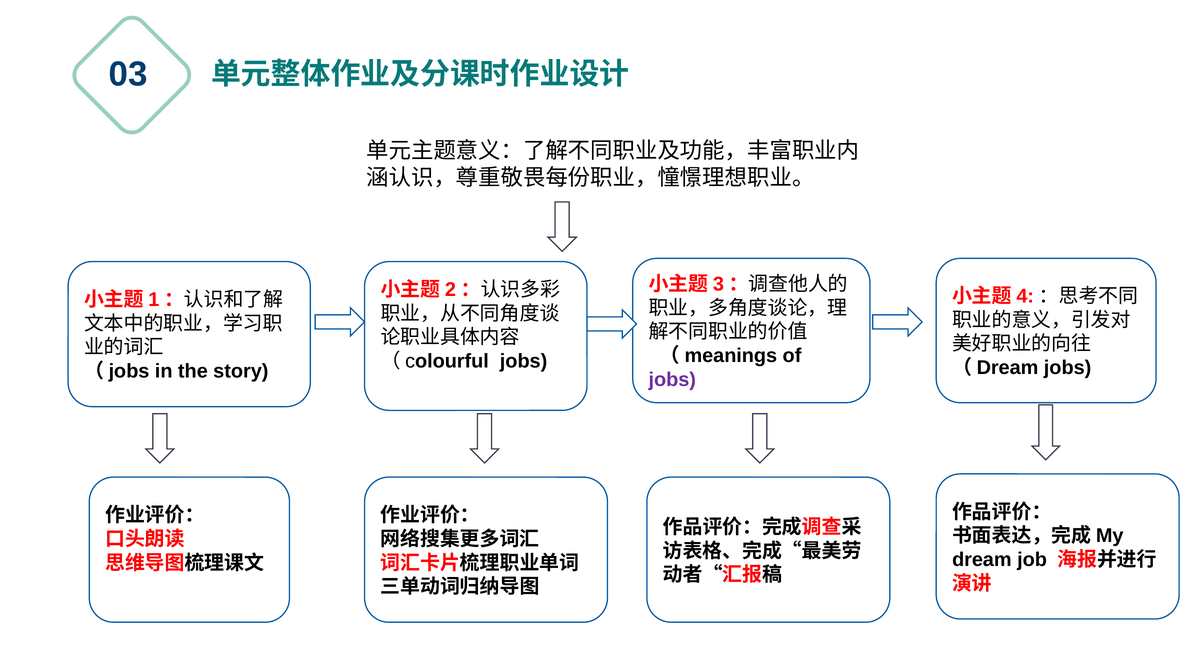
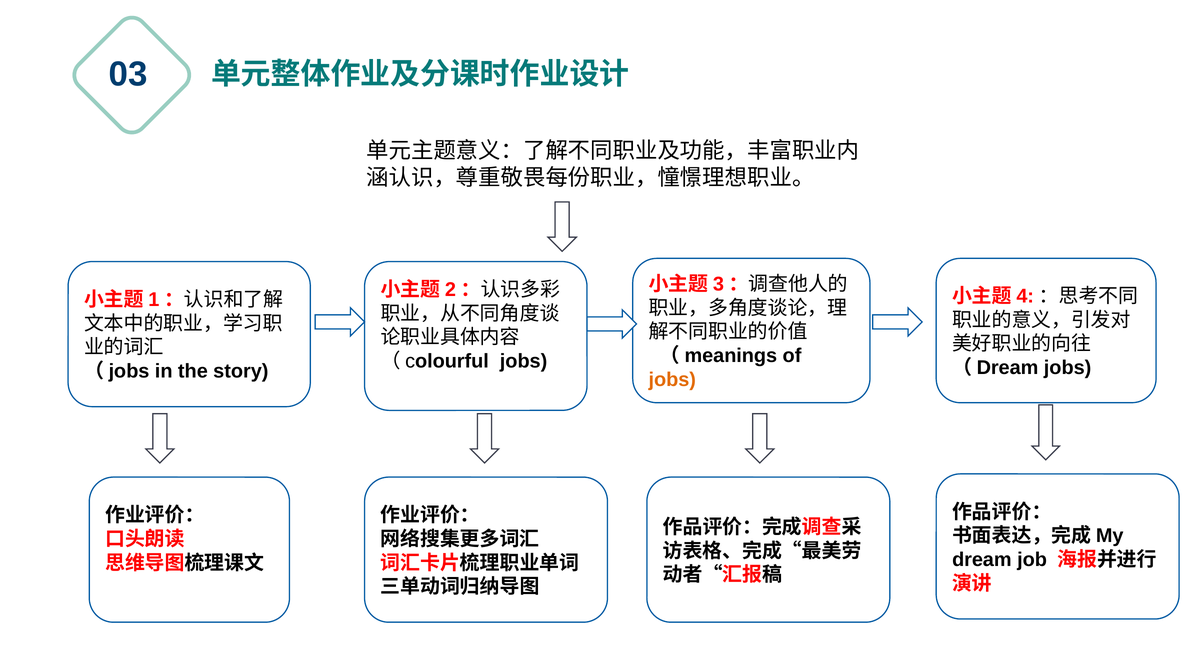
jobs at (672, 380) colour: purple -> orange
